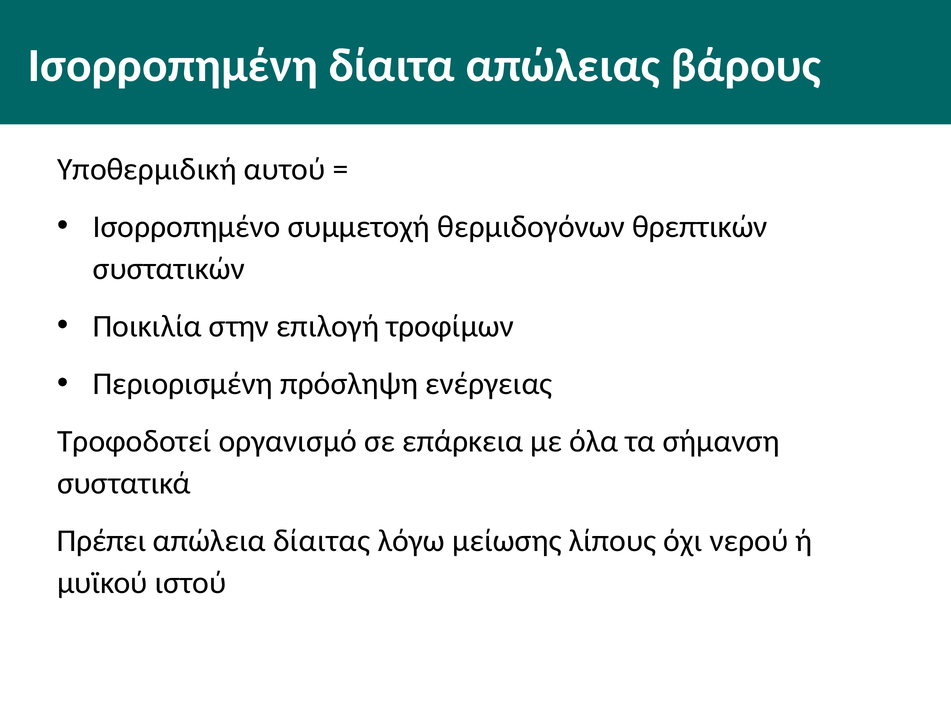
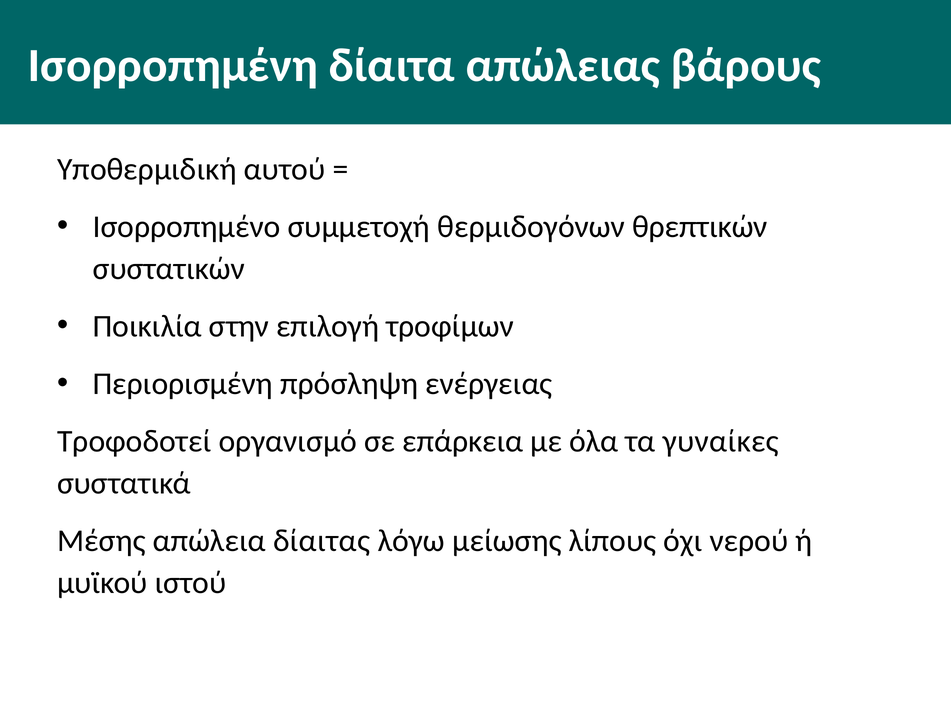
σήμανση: σήμανση -> γυναίκες
Πρέπει: Πρέπει -> Μέσης
